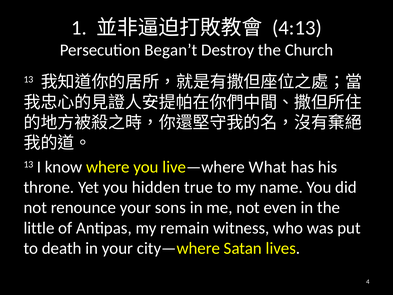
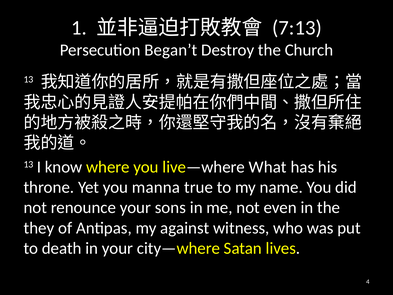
4:13: 4:13 -> 7:13
hidden: hidden -> manna
little: little -> they
remain: remain -> against
